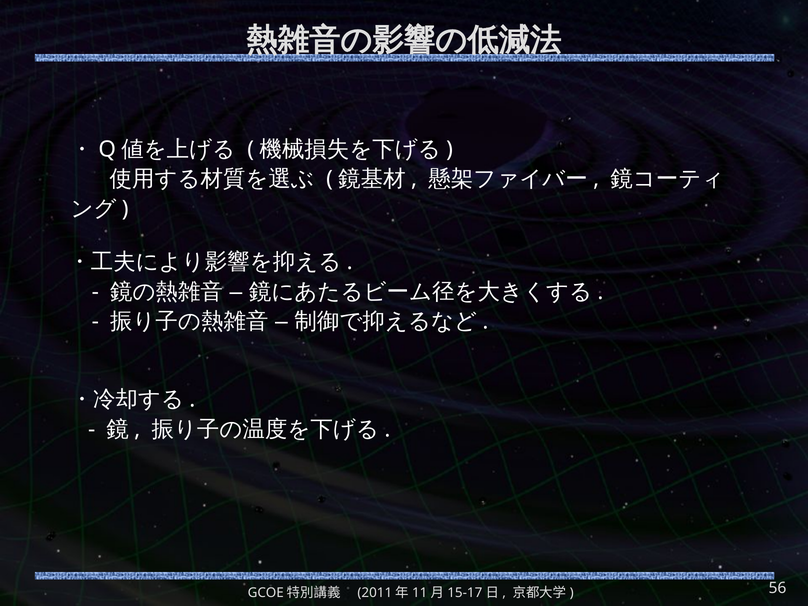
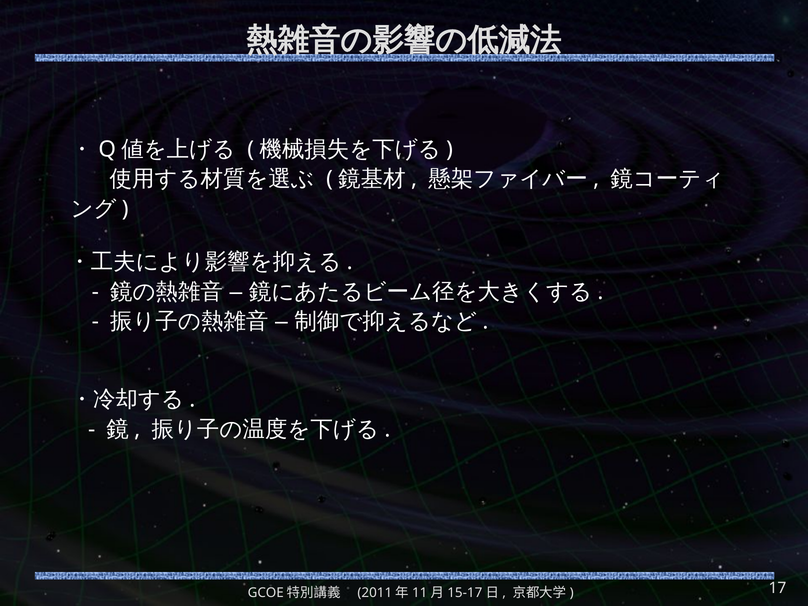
56: 56 -> 17
